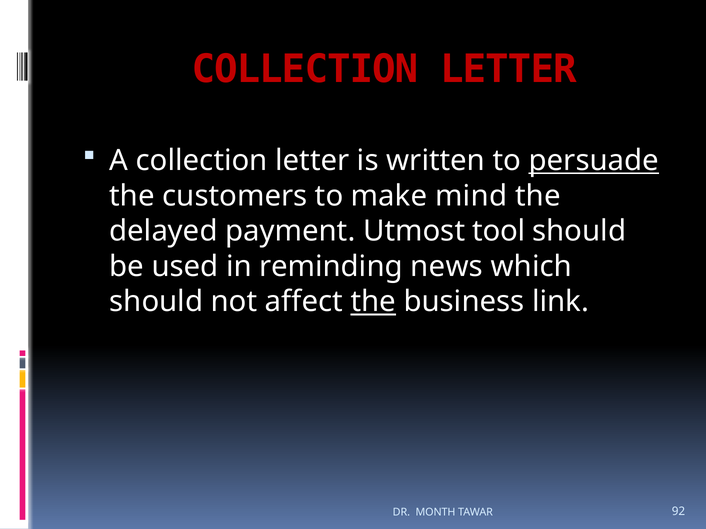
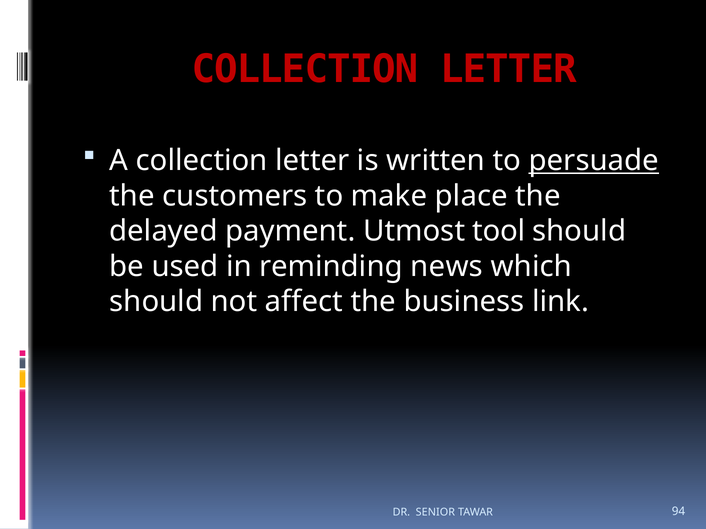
mind: mind -> place
the at (373, 302) underline: present -> none
MONTH: MONTH -> SENIOR
92: 92 -> 94
